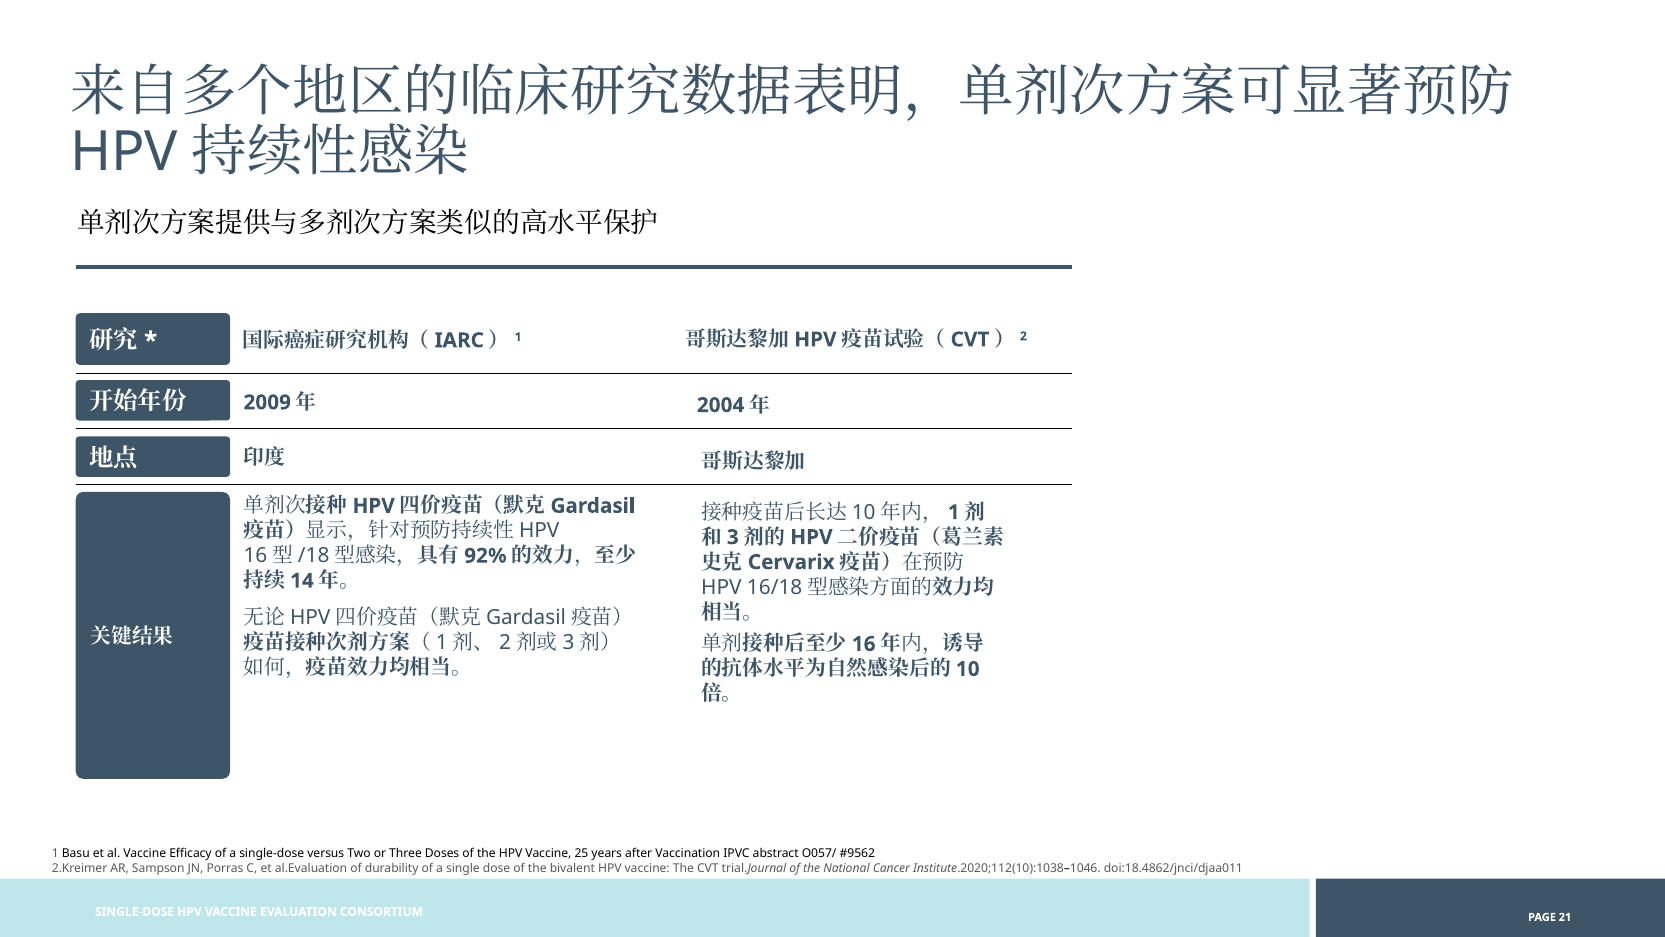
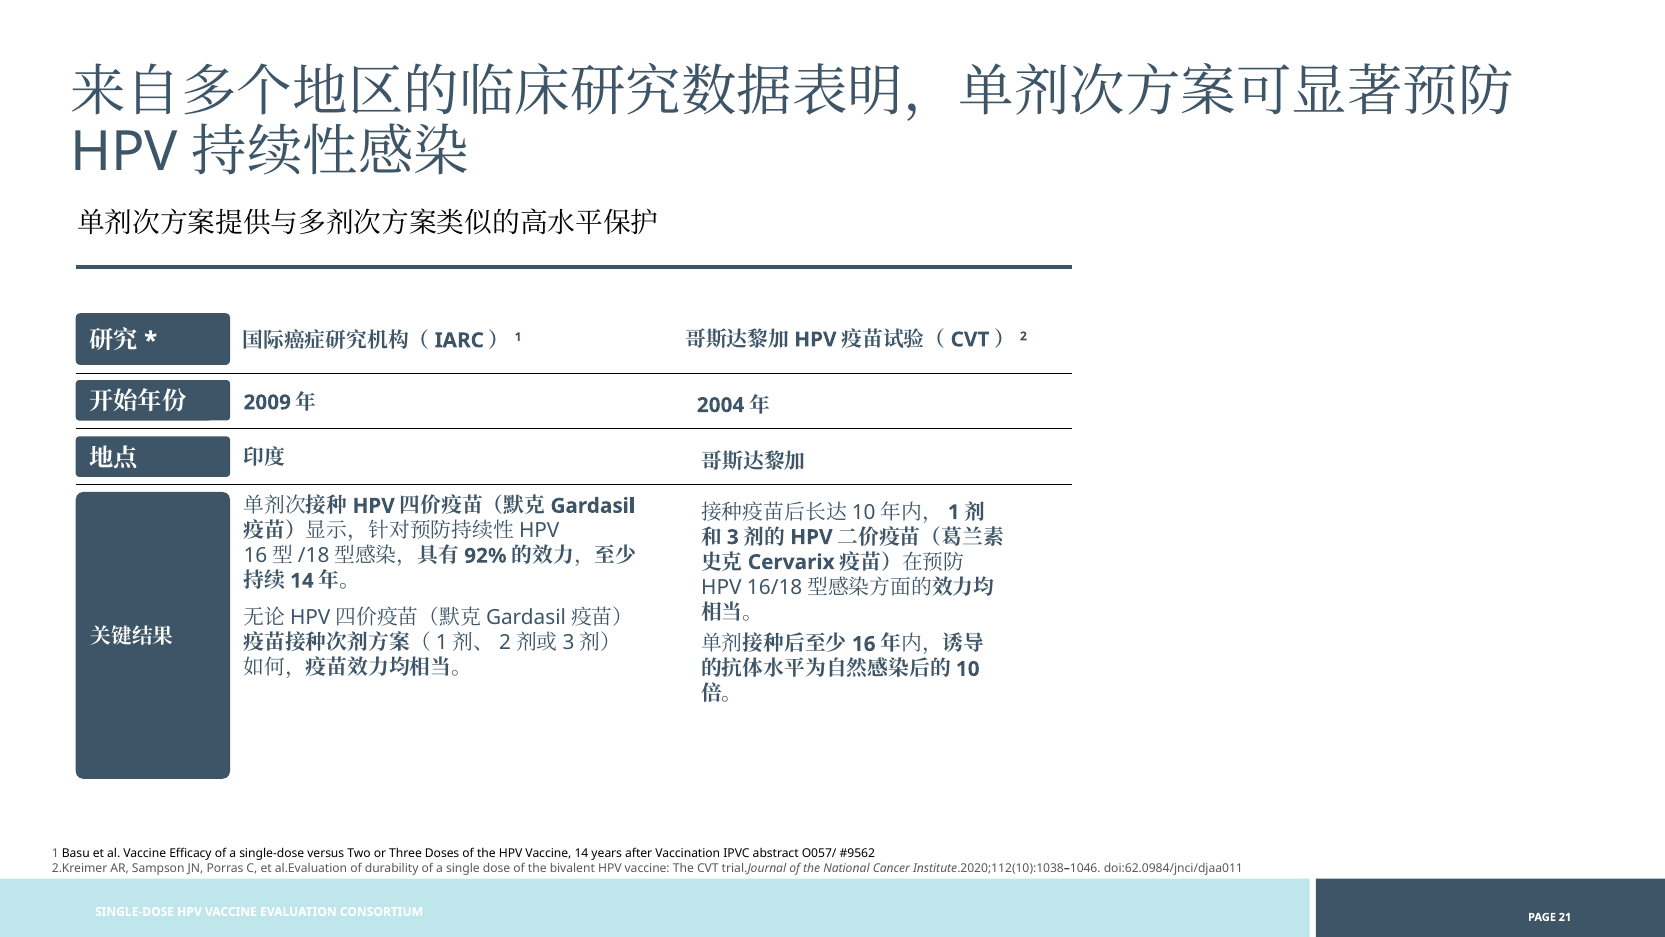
Vaccine 25: 25 -> 14
doi:18.4862/jnci/djaa011: doi:18.4862/jnci/djaa011 -> doi:62.0984/jnci/djaa011
